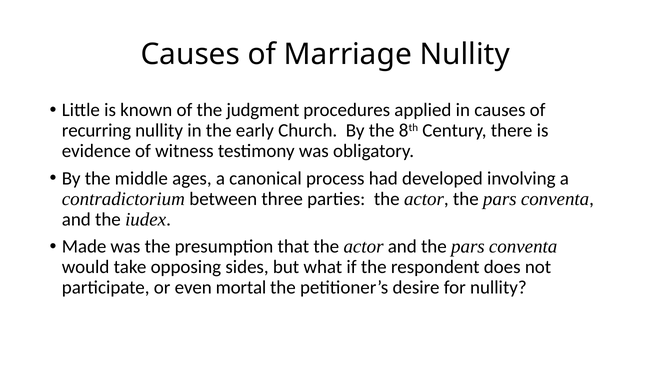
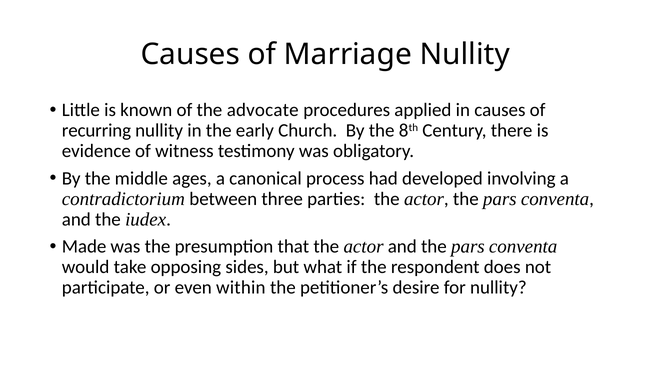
judgment: judgment -> advocate
mortal: mortal -> within
